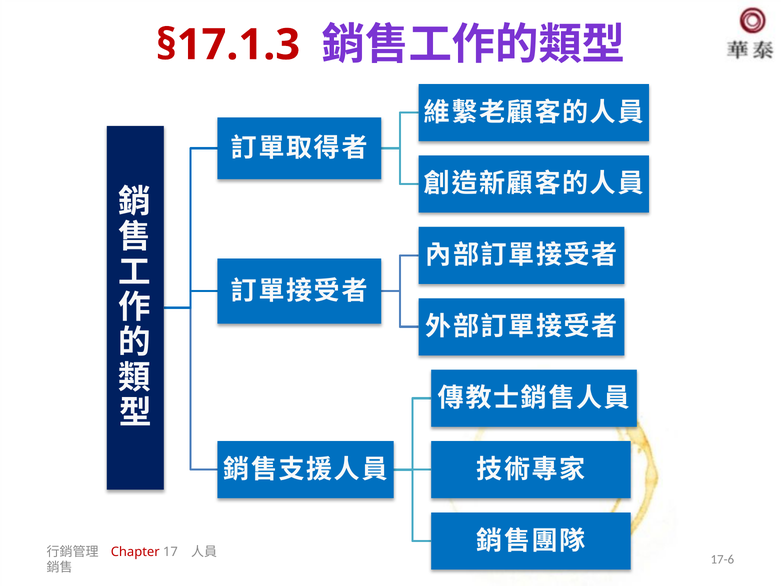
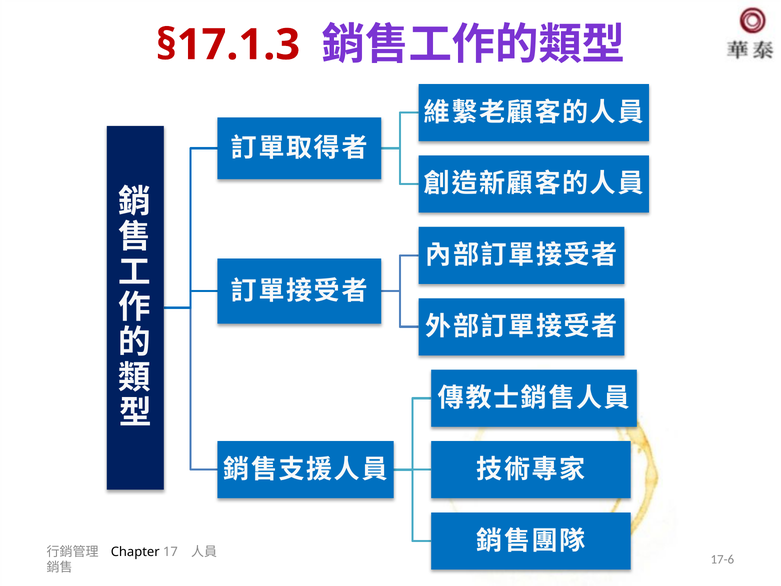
Chapter colour: red -> black
